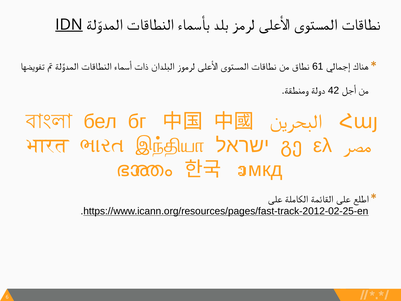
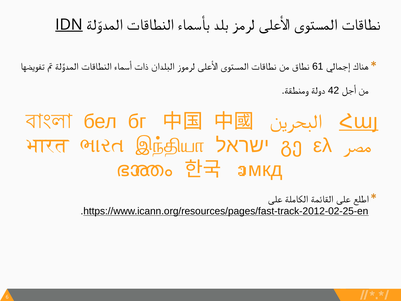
Հայ underline: none -> present
